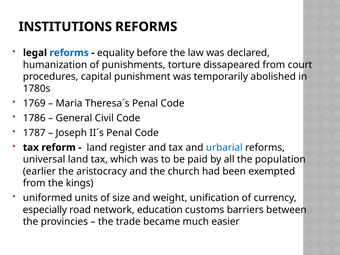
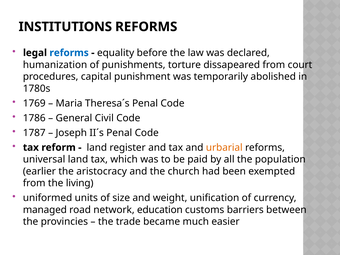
urbarial colour: blue -> orange
kings: kings -> living
especially: especially -> managed
